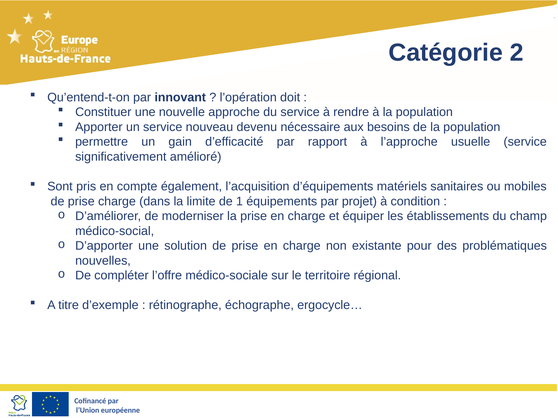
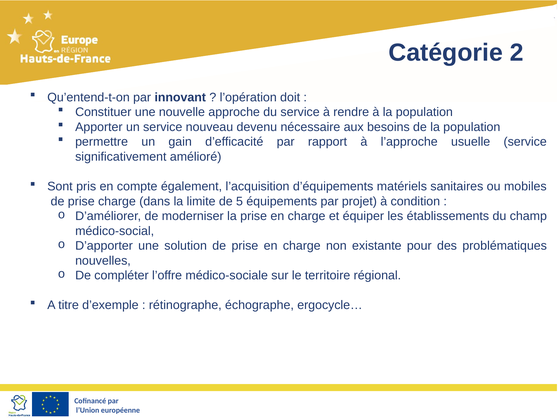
1: 1 -> 5
